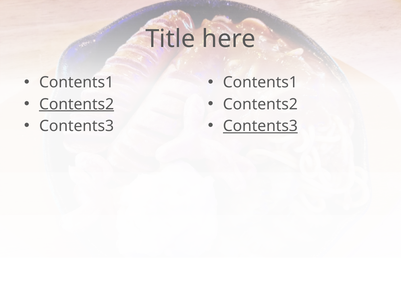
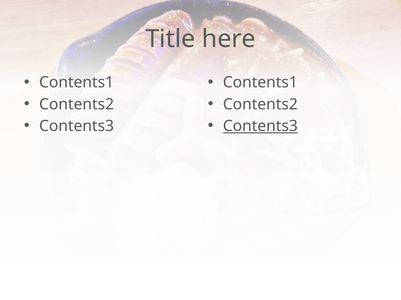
Contents2 at (77, 104) underline: present -> none
